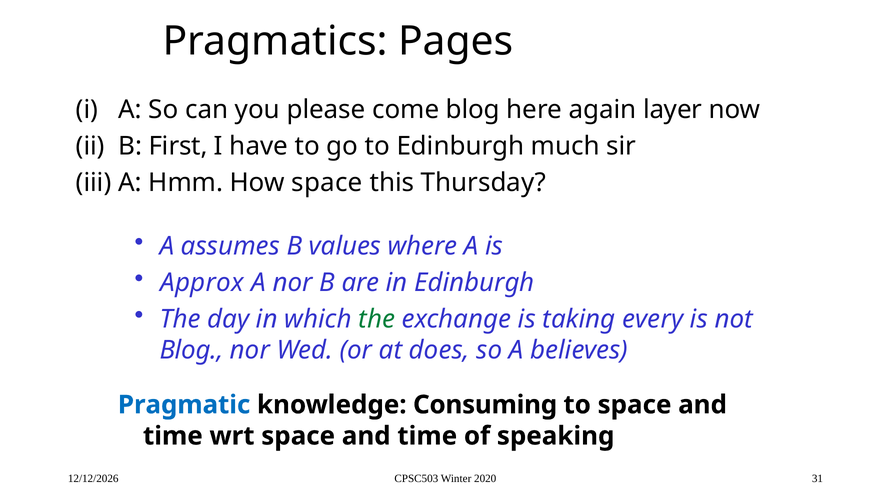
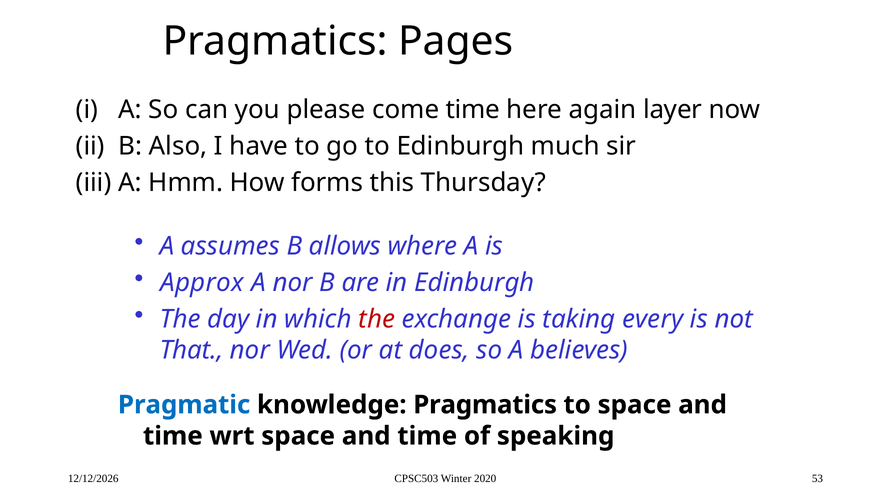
come blog: blog -> time
First: First -> Also
How space: space -> forms
values: values -> allows
the at (377, 319) colour: green -> red
Blog at (192, 350): Blog -> That
knowledge Consuming: Consuming -> Pragmatics
31: 31 -> 53
